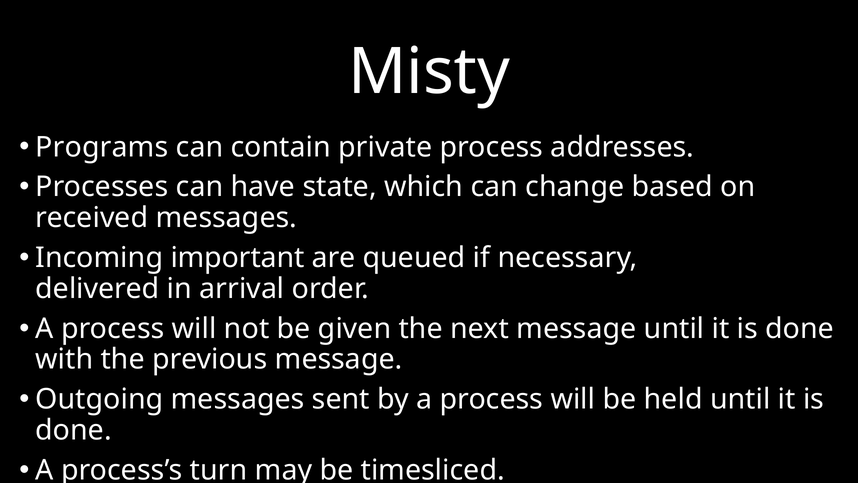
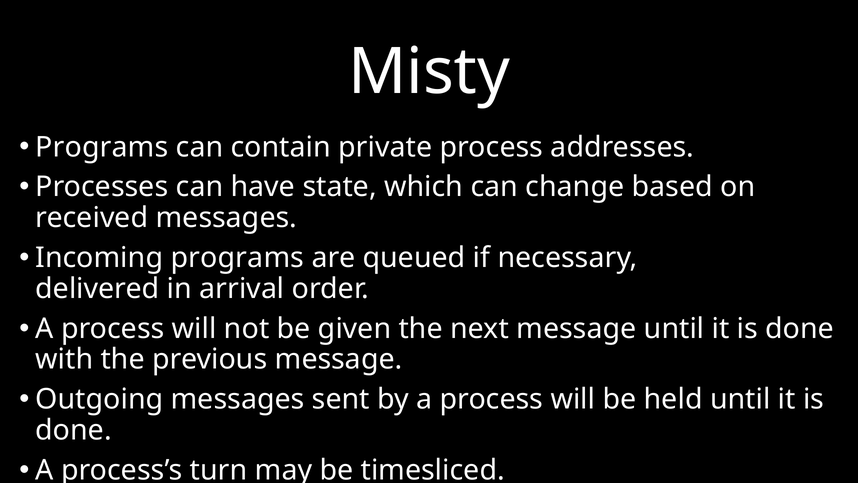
Incoming important: important -> programs
